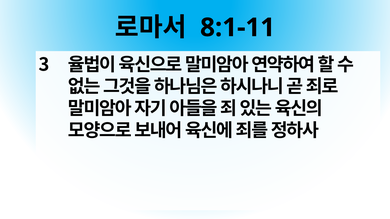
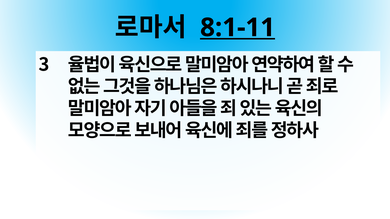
8:1-11 underline: none -> present
